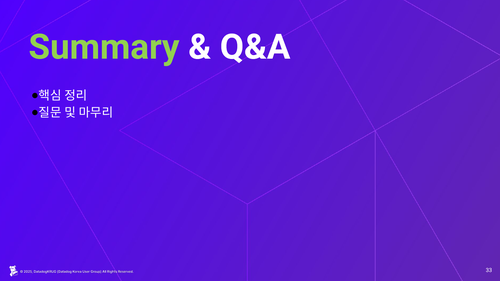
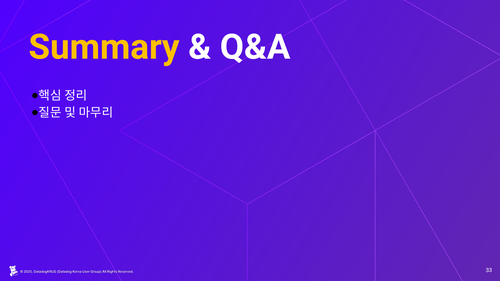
Summary colour: light green -> yellow
